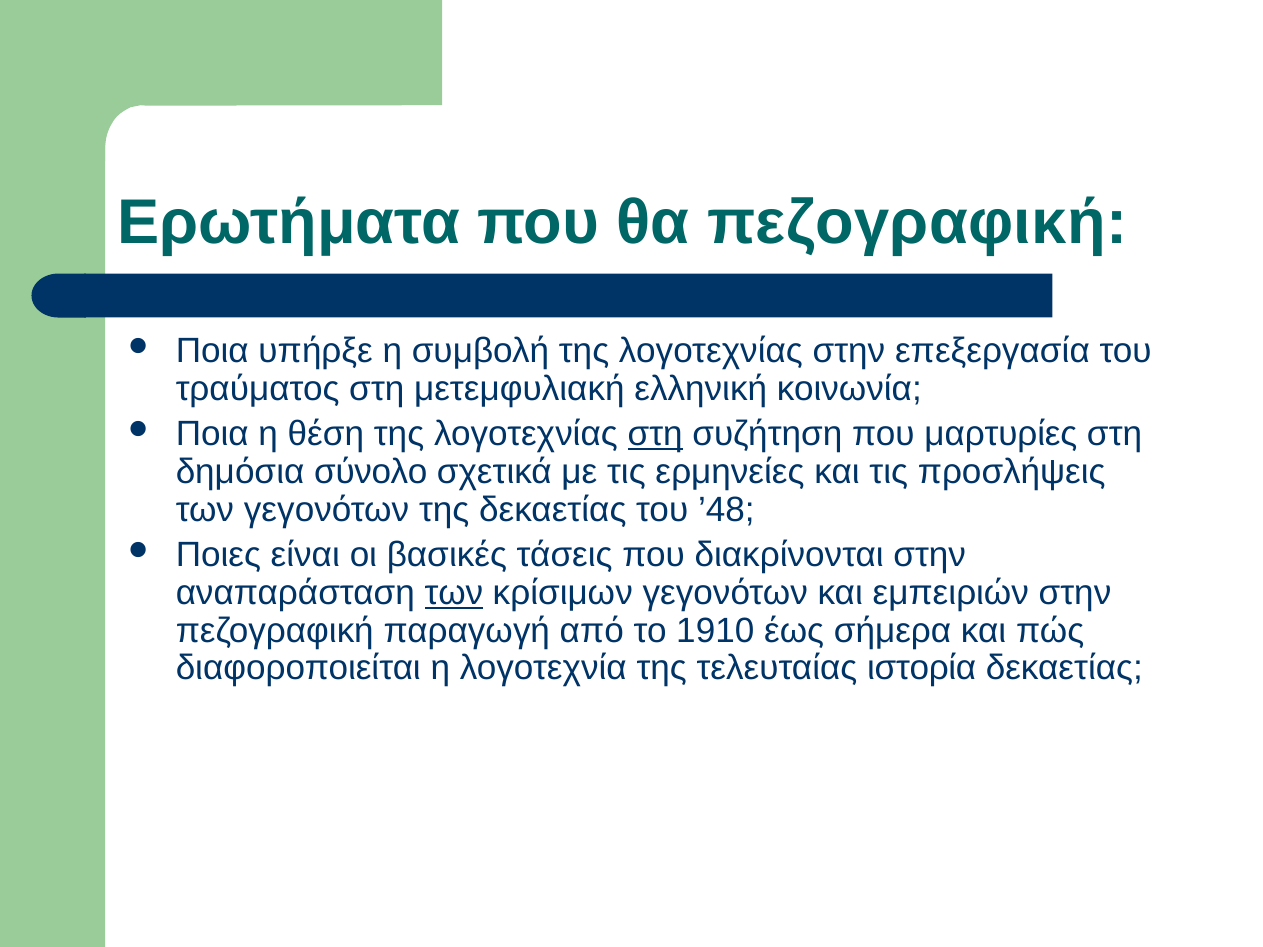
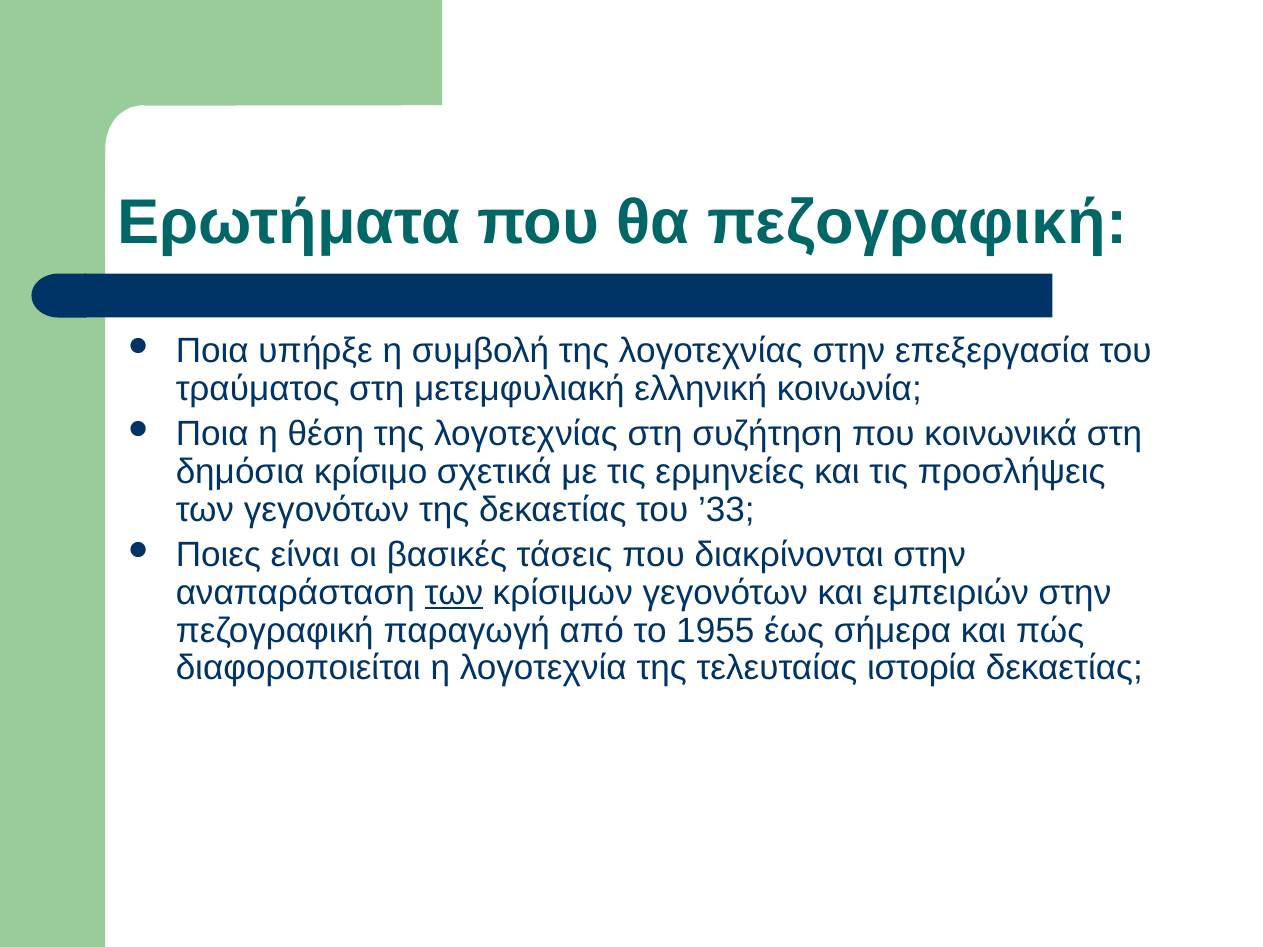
στη at (655, 434) underline: present -> none
μαρτυρίες: μαρτυρίες -> κοινωνικά
σύνολο: σύνολο -> κρίσιμο
’48: ’48 -> ’33
1910: 1910 -> 1955
